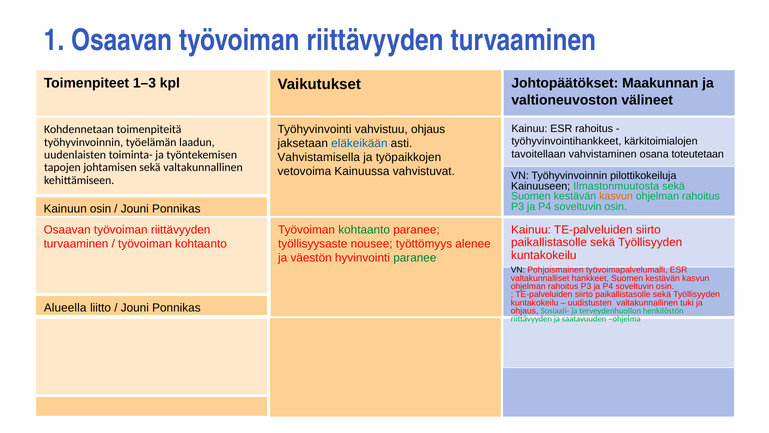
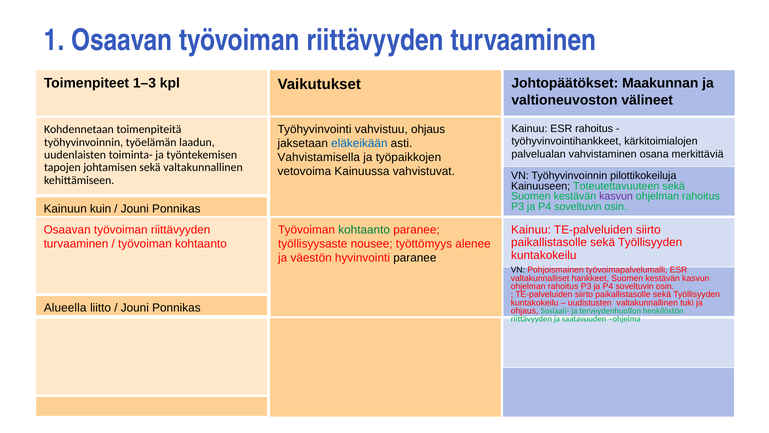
tavoitellaan: tavoitellaan -> palvelualan
toteutetaan: toteutetaan -> merkittäviä
Ilmastonmuutosta: Ilmastonmuutosta -> Toteutettavuuteen
kasvun at (616, 196) colour: orange -> purple
Kainuun osin: osin -> kuin
paranee at (415, 258) colour: green -> black
